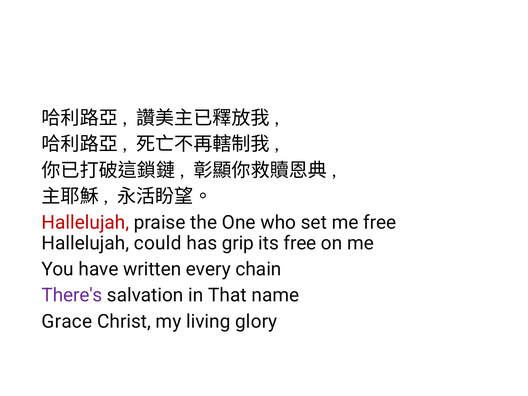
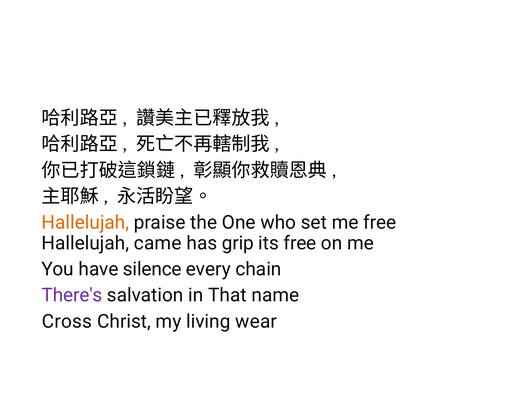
Hallelujah at (85, 223) colour: red -> orange
could: could -> came
written: written -> silence
Grace: Grace -> Cross
glory: glory -> wear
